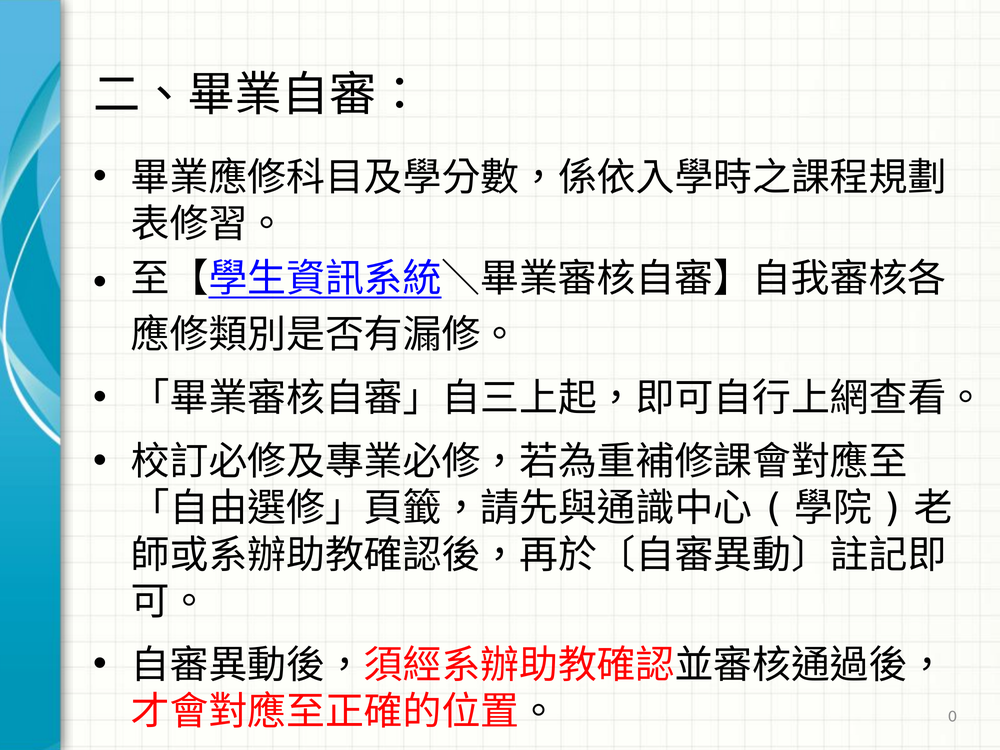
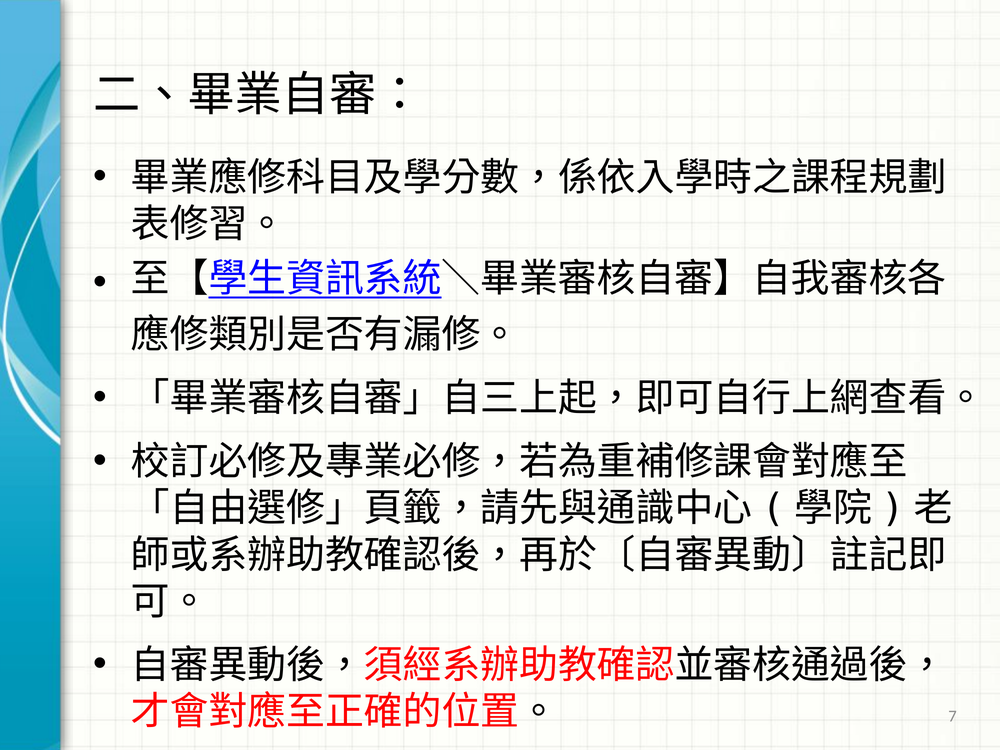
0: 0 -> 7
